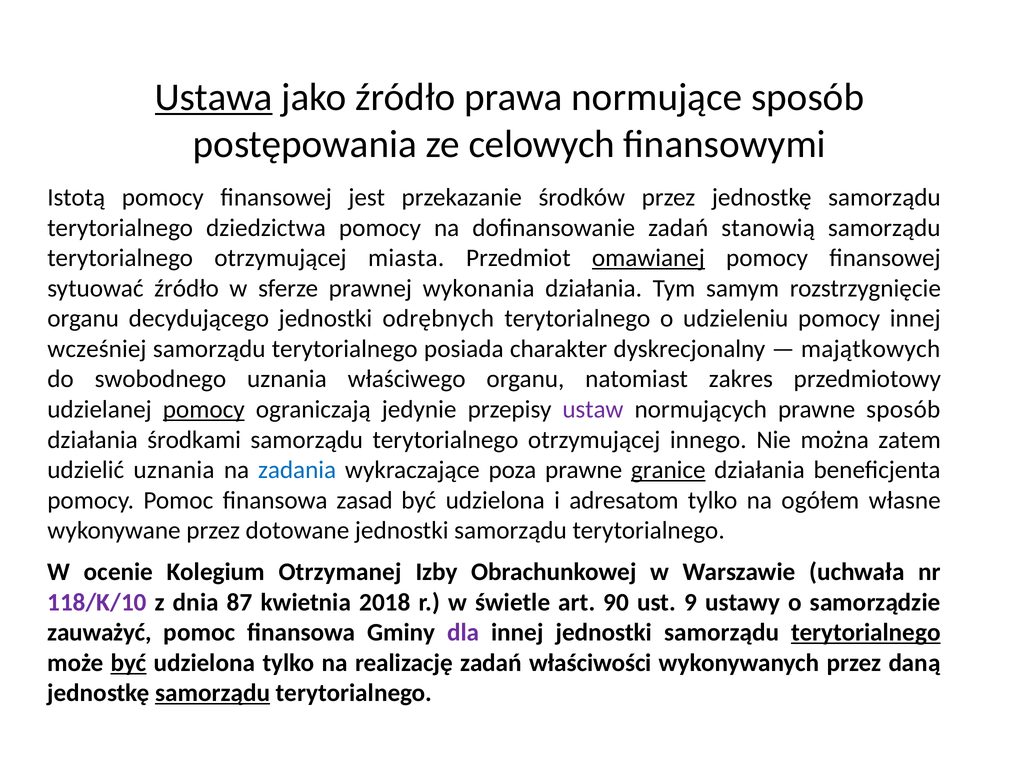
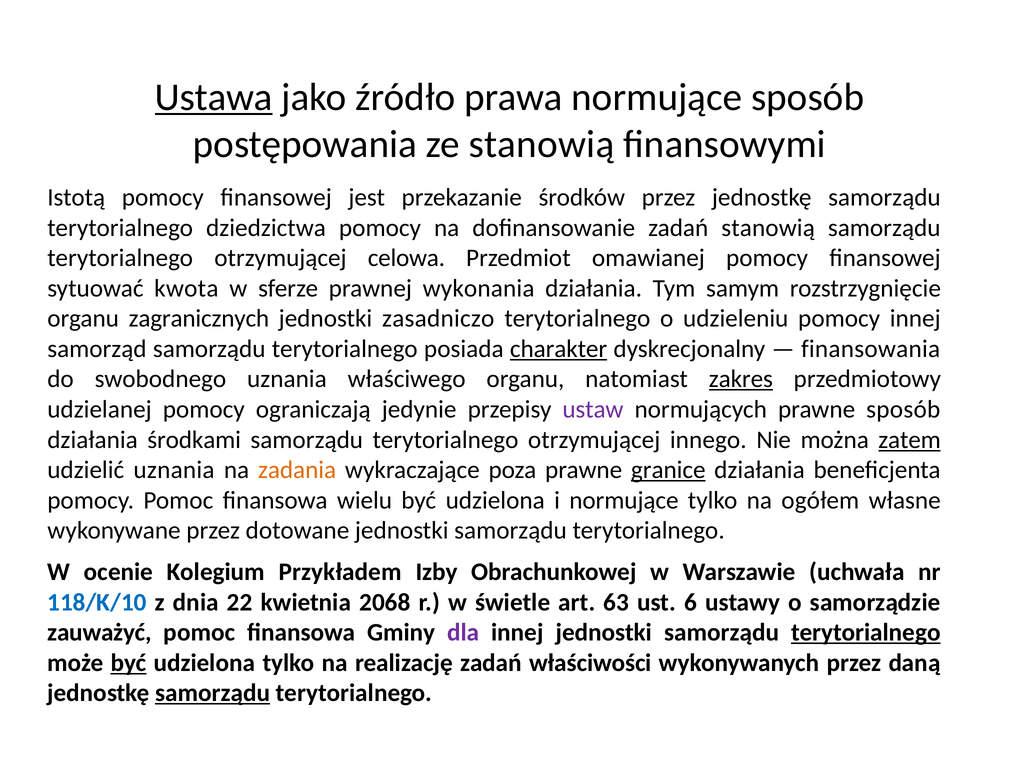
ze celowych: celowych -> stanowią
miasta: miasta -> celowa
omawianej underline: present -> none
sytuować źródło: źródło -> kwota
decydującego: decydującego -> zagranicznych
odrębnych: odrębnych -> zasadniczo
wcześniej: wcześniej -> samorząd
charakter underline: none -> present
majątkowych: majątkowych -> finansowania
zakres underline: none -> present
pomocy at (204, 409) underline: present -> none
zatem underline: none -> present
zadania colour: blue -> orange
zasad: zasad -> wielu
i adresatom: adresatom -> normujące
Otrzymanej: Otrzymanej -> Przykładem
118/K/10 colour: purple -> blue
87: 87 -> 22
2018: 2018 -> 2068
90: 90 -> 63
9: 9 -> 6
